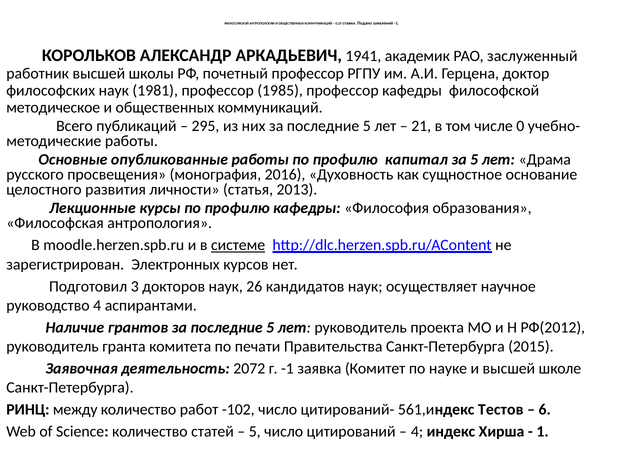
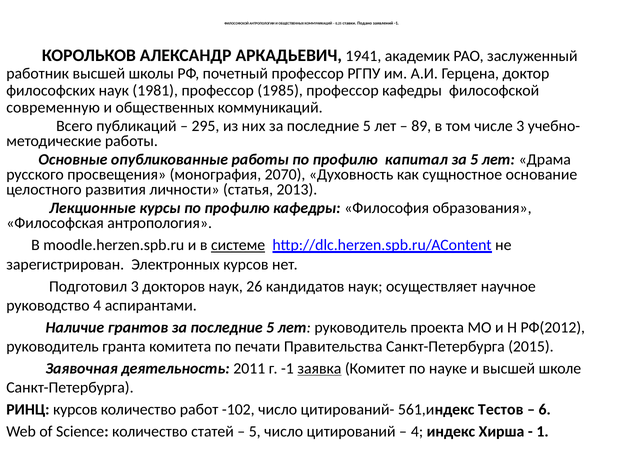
методическое: методическое -> современную
21: 21 -> 89
числе 0: 0 -> 3
2016: 2016 -> 2070
2072: 2072 -> 2011
заявка underline: none -> present
РИНЦ между: между -> курсов
